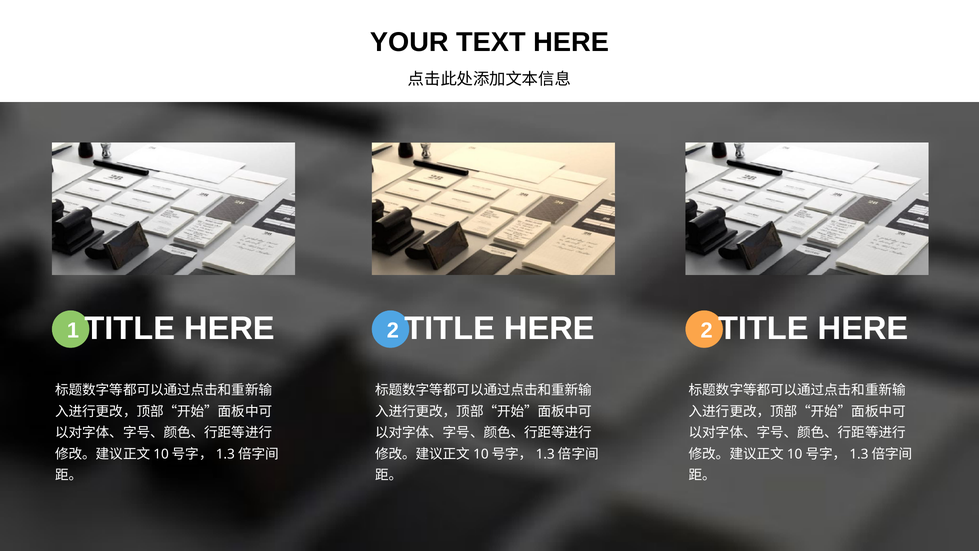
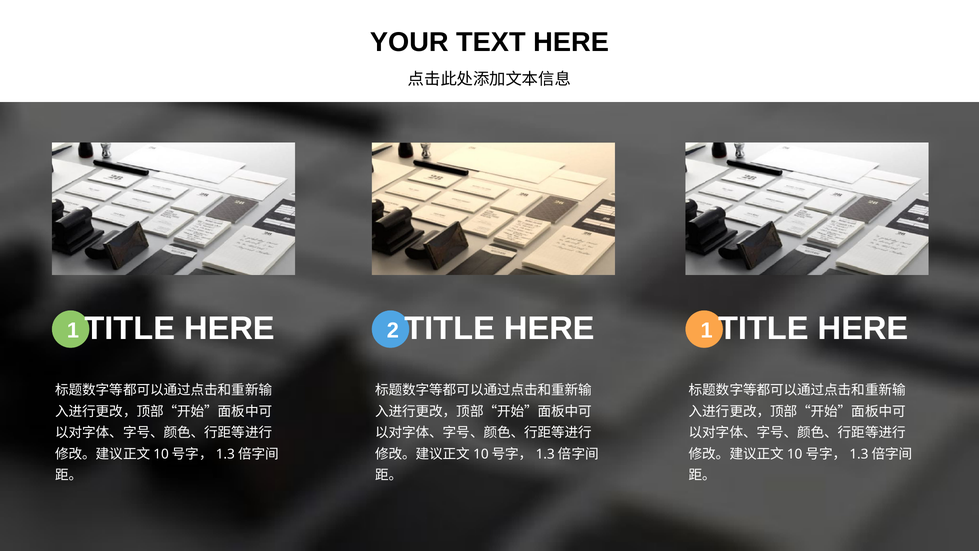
2 TITLE HERE 2: 2 -> 1
